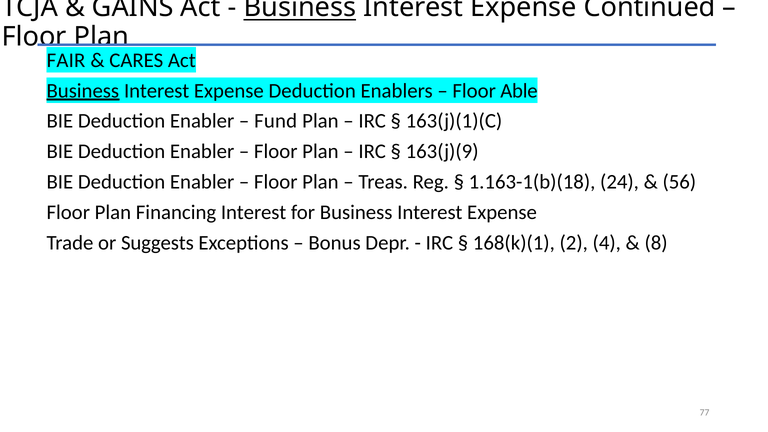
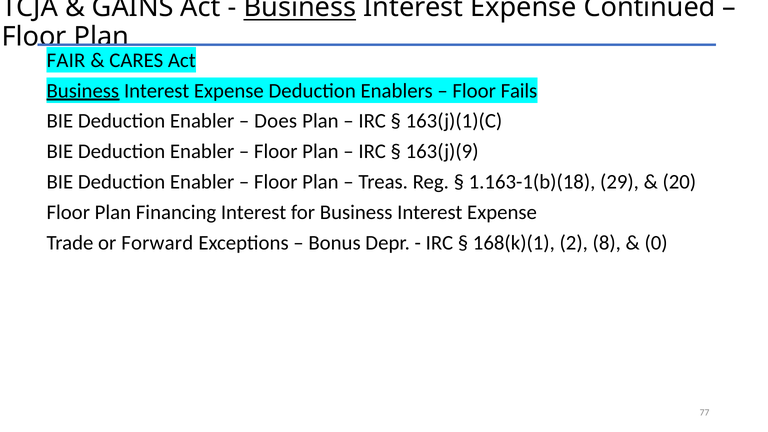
Able: Able -> Fails
Fund: Fund -> Does
24: 24 -> 29
56: 56 -> 20
Suggests: Suggests -> Forward
4: 4 -> 8
8: 8 -> 0
